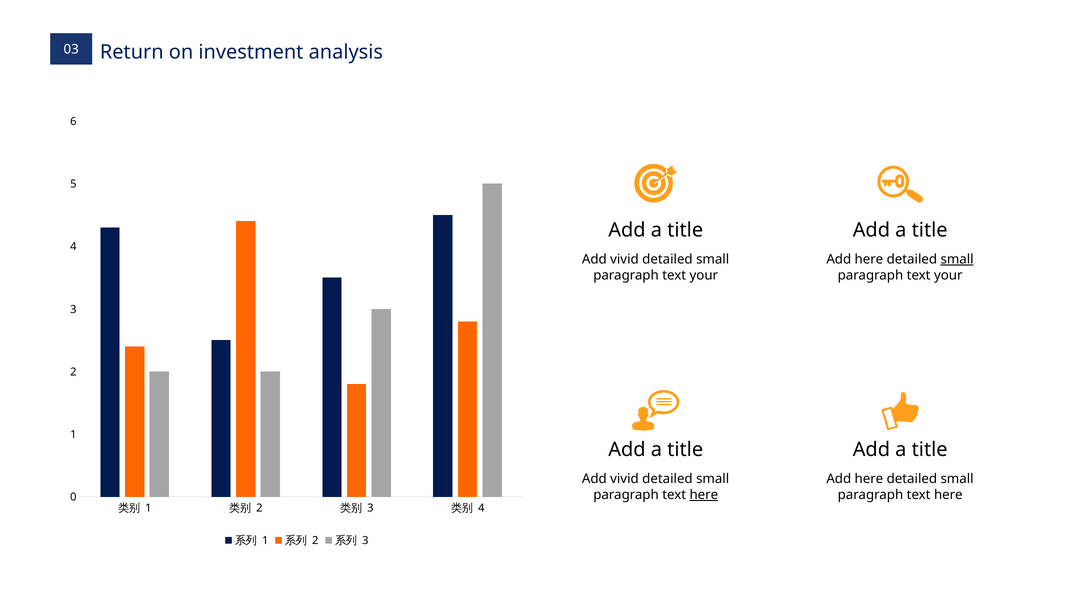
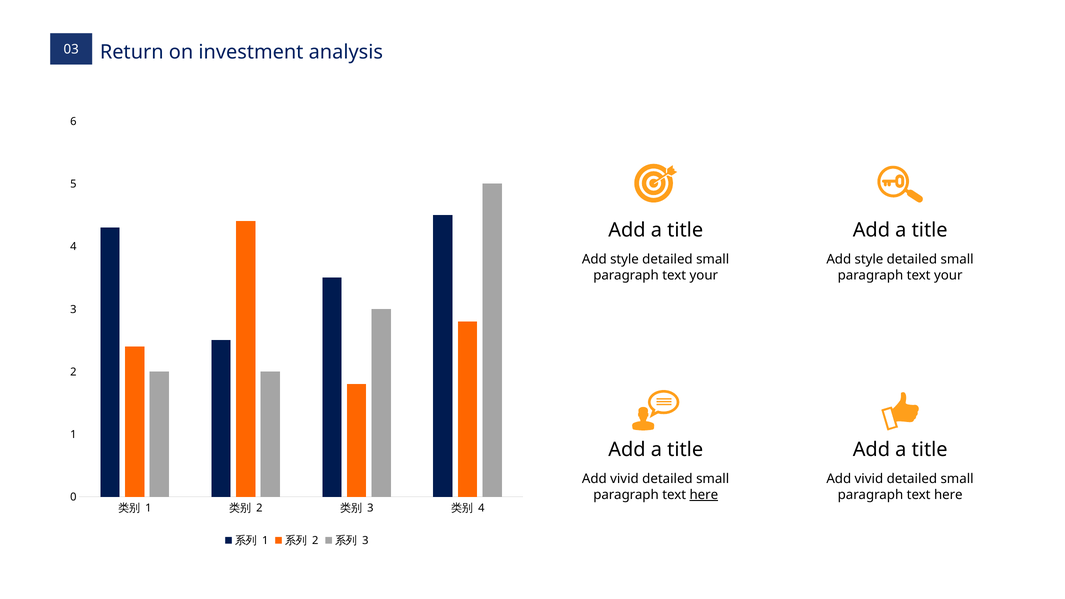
vivid at (624, 259): vivid -> style
here at (869, 259): here -> style
small at (957, 259) underline: present -> none
here at (869, 479): here -> vivid
